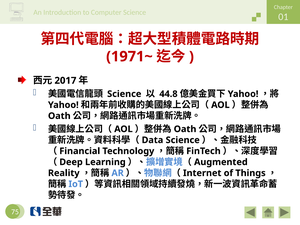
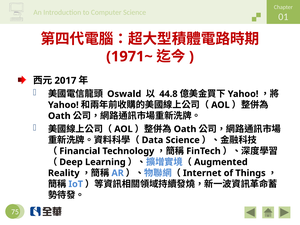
Science at (124, 94): Science -> Oswald
